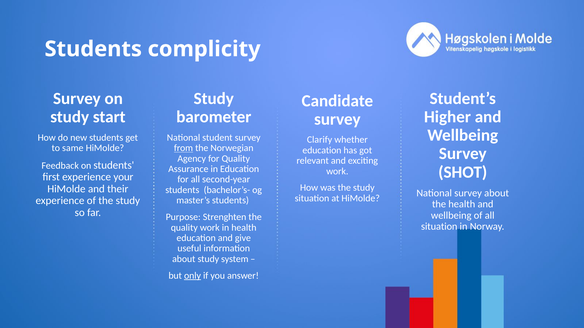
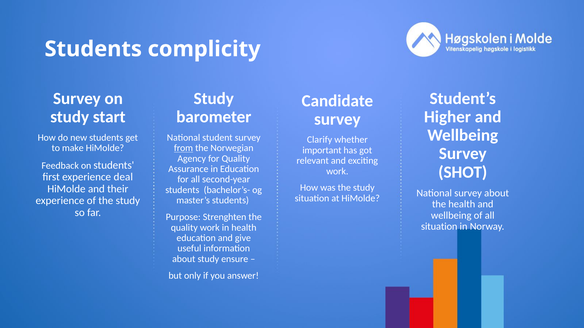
same: same -> make
education at (322, 150): education -> important
your: your -> deal
system: system -> ensure
only underline: present -> none
